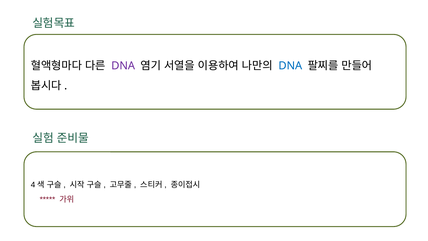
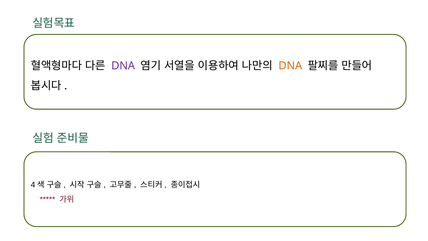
DNA at (290, 66) colour: blue -> orange
